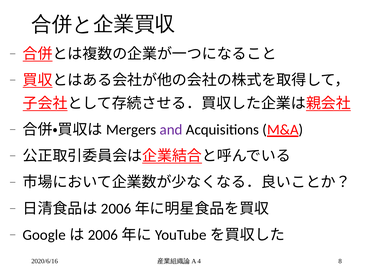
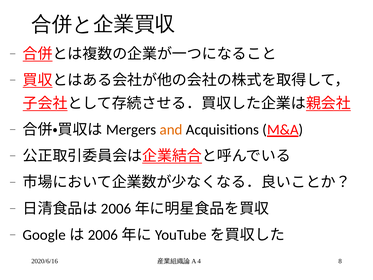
and colour: purple -> orange
